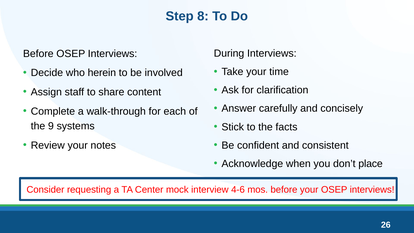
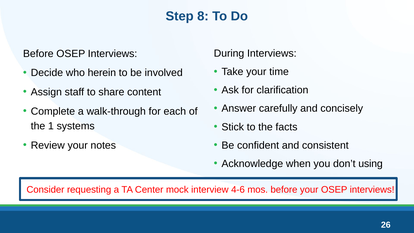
9: 9 -> 1
place: place -> using
